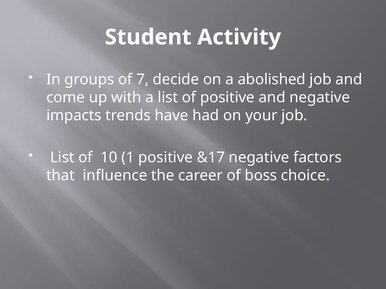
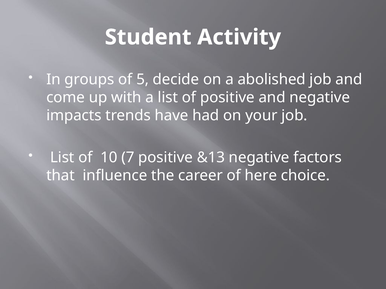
7: 7 -> 5
1: 1 -> 7
&17: &17 -> &13
boss: boss -> here
